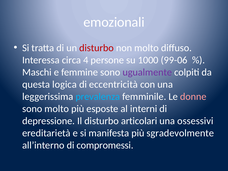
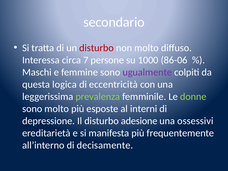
emozionali: emozionali -> secondario
4: 4 -> 7
99-06: 99-06 -> 86-06
prevalenza colour: light blue -> light green
donne colour: pink -> light green
articolari: articolari -> adesione
sgradevolmente: sgradevolmente -> frequentemente
compromessi: compromessi -> decisamente
